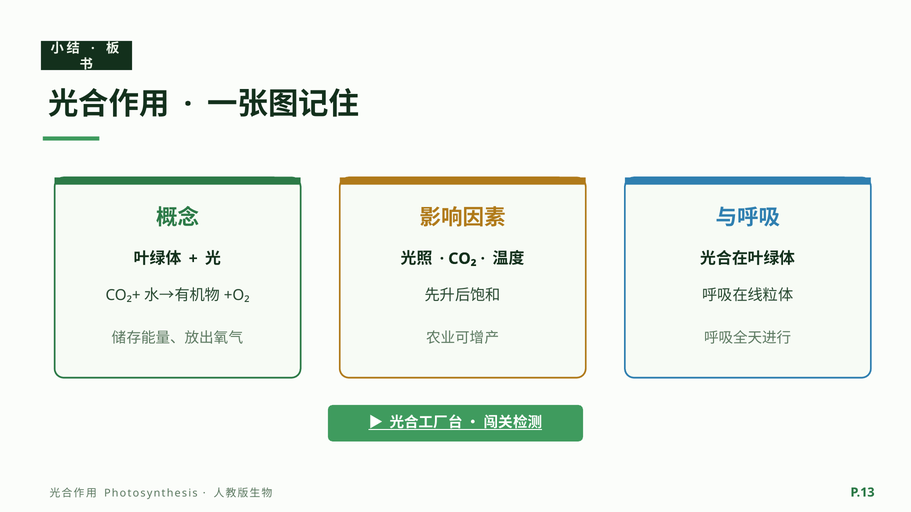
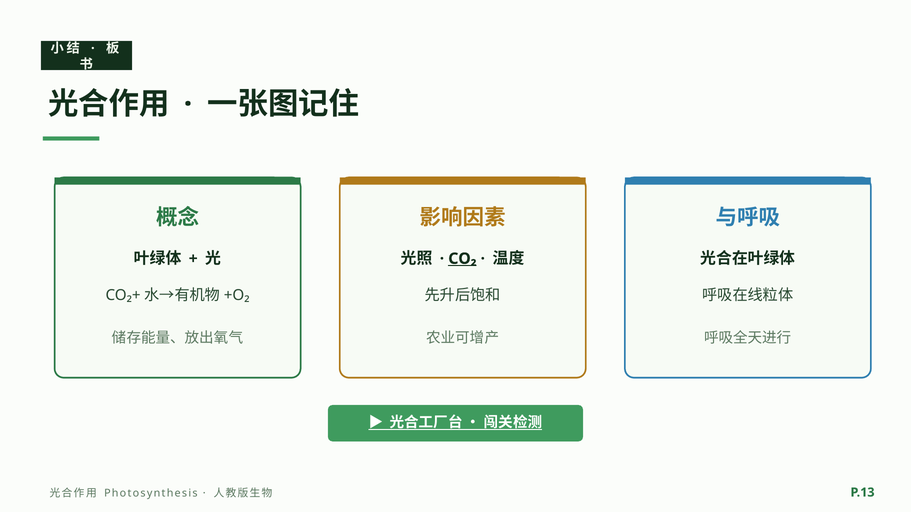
CO₂ underline: none -> present
